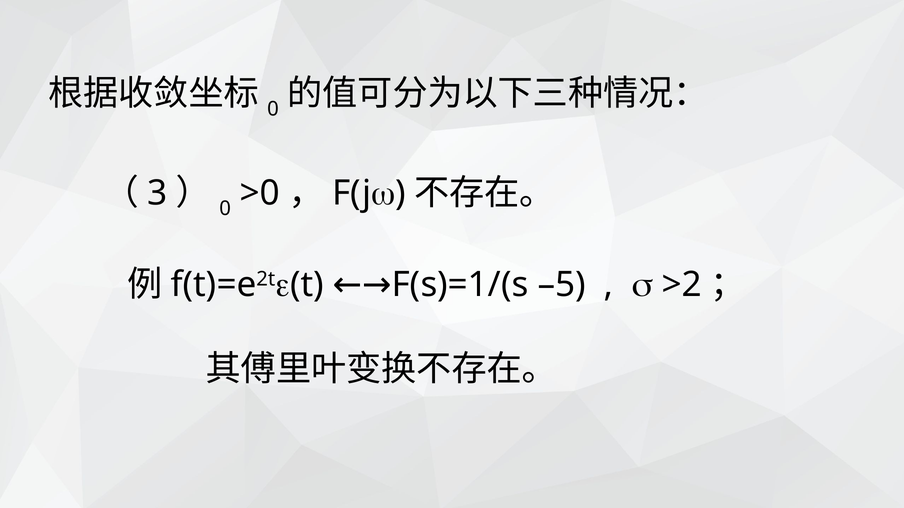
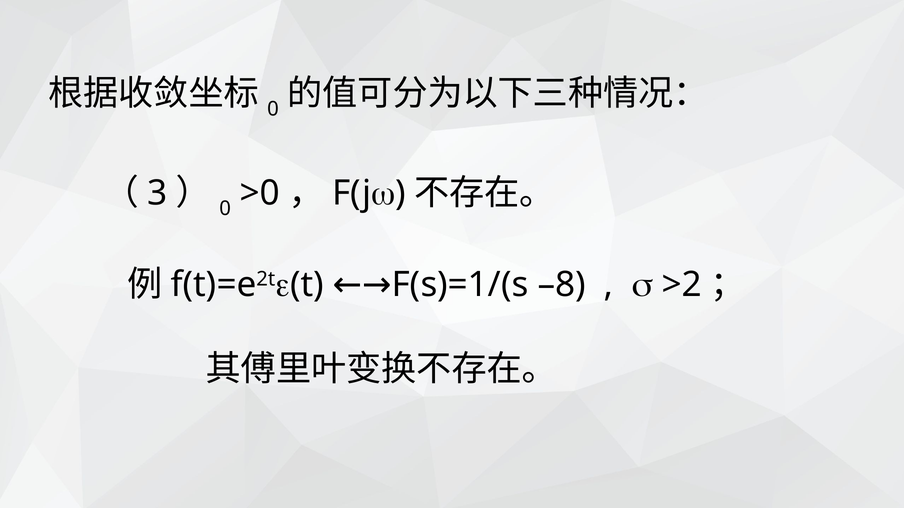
–5: –5 -> –8
